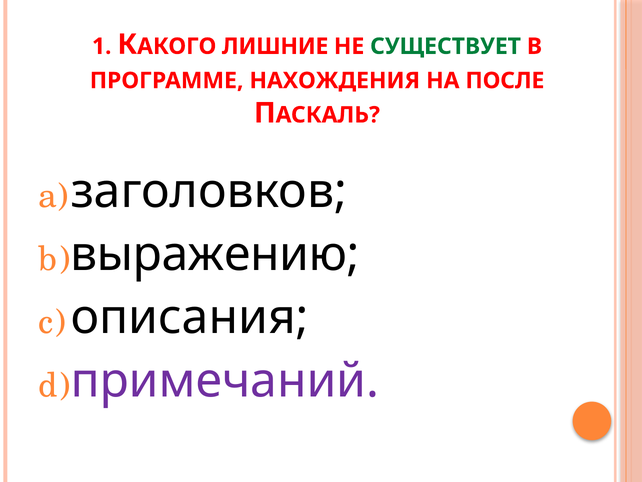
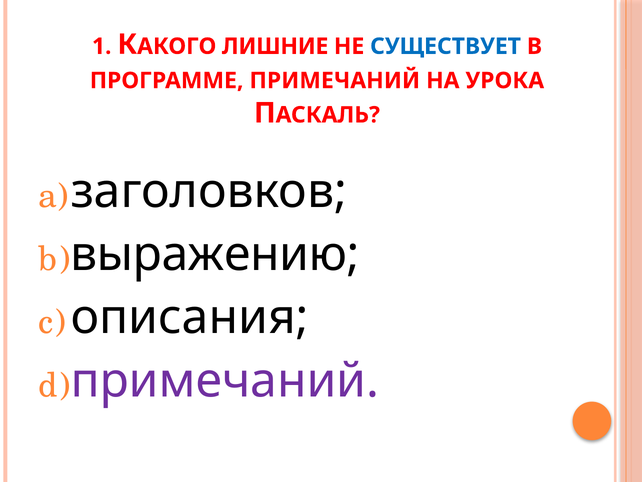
СУЩЕСТВУЕТ colour: green -> blue
ПРОГРАММЕ НАХОЖДЕНИЯ: НАХОЖДЕНИЯ -> ПРИМЕЧАНИЙ
ПОСЛЕ: ПОСЛЕ -> УРОКА
